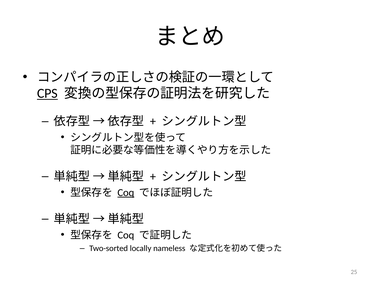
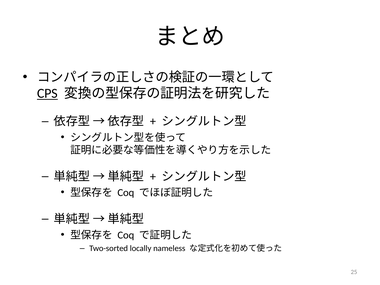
Coq at (126, 193) underline: present -> none
